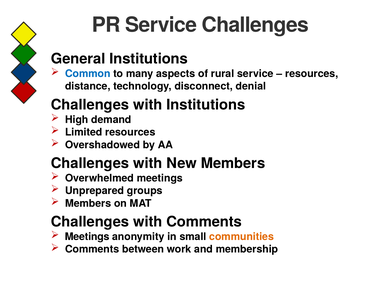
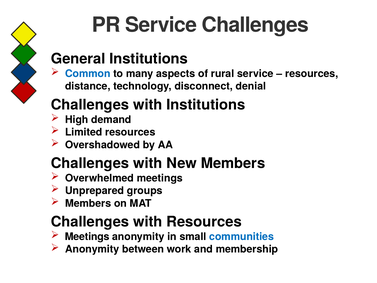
with Comments: Comments -> Resources
communities colour: orange -> blue
Comments at (92, 249): Comments -> Anonymity
